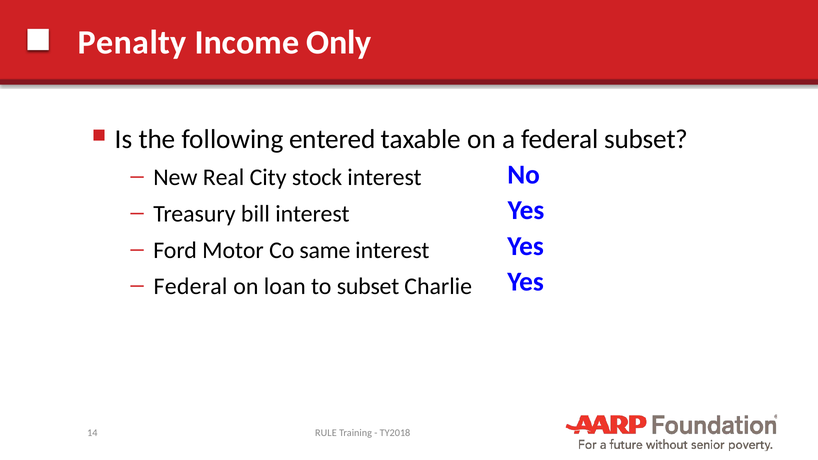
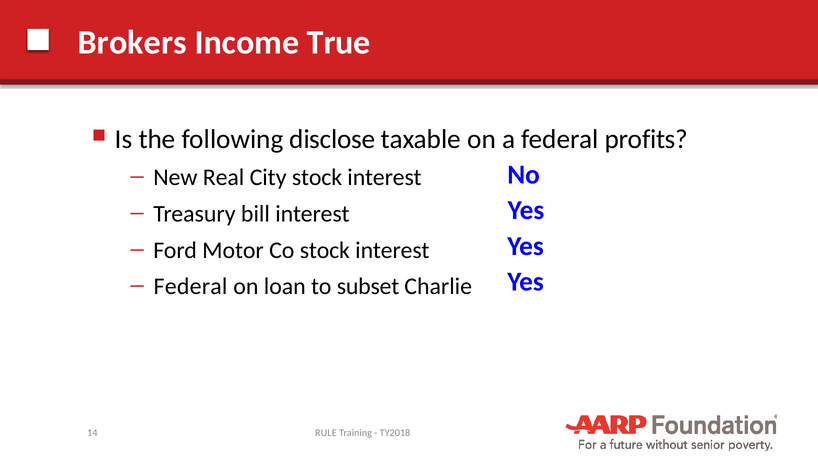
Penalty: Penalty -> Brokers
Only: Only -> True
entered: entered -> disclose
federal subset: subset -> profits
Co same: same -> stock
